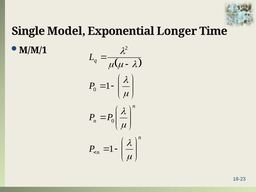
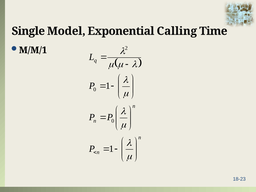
Longer: Longer -> Calling
